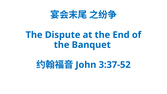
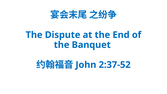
3:37-52: 3:37-52 -> 2:37-52
